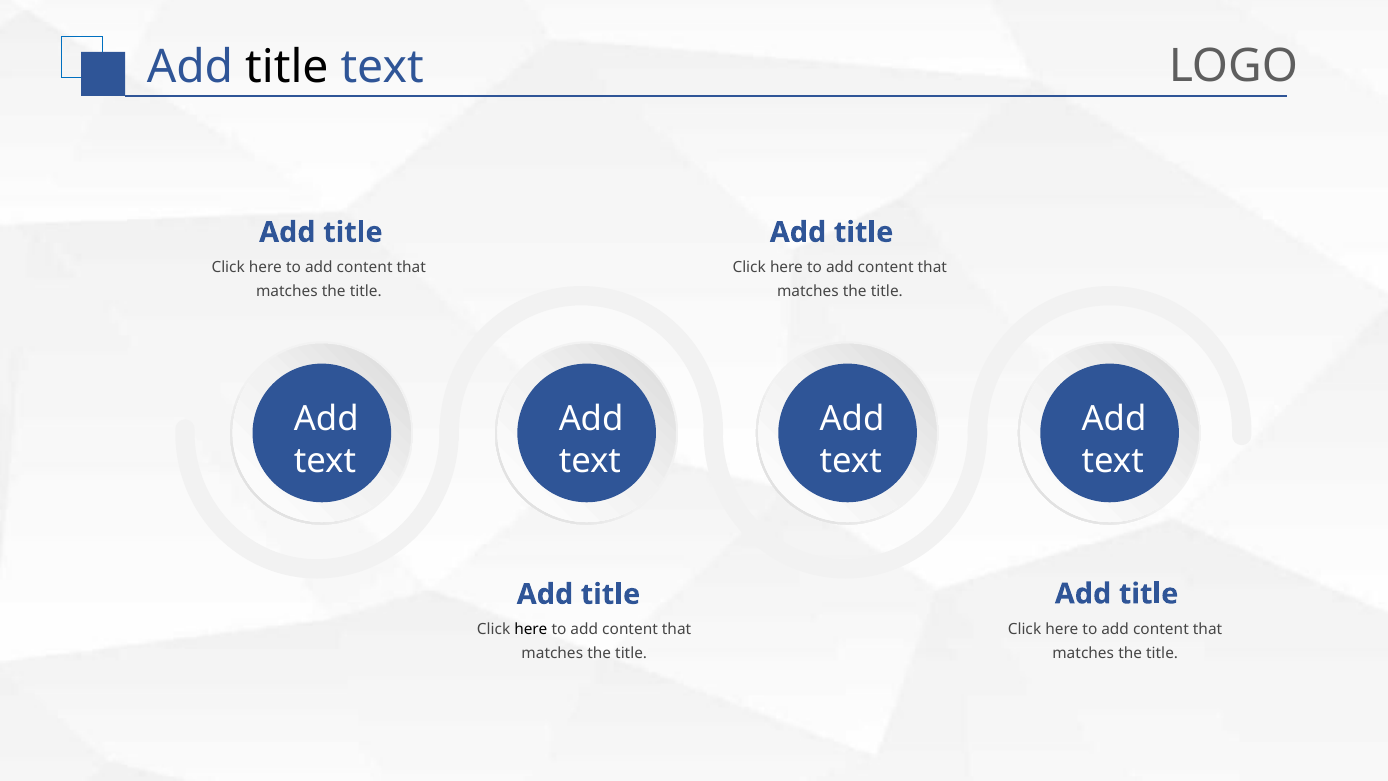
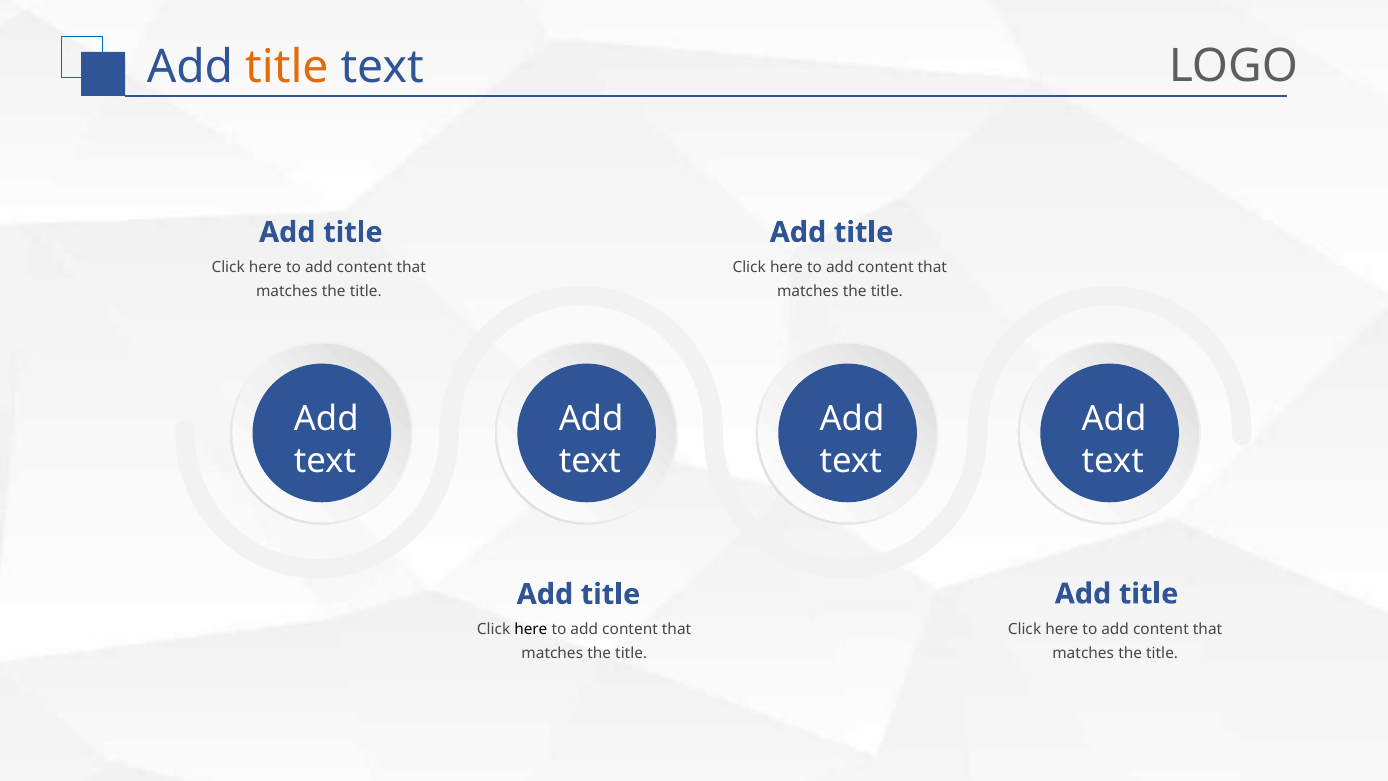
title at (287, 68) colour: black -> orange
